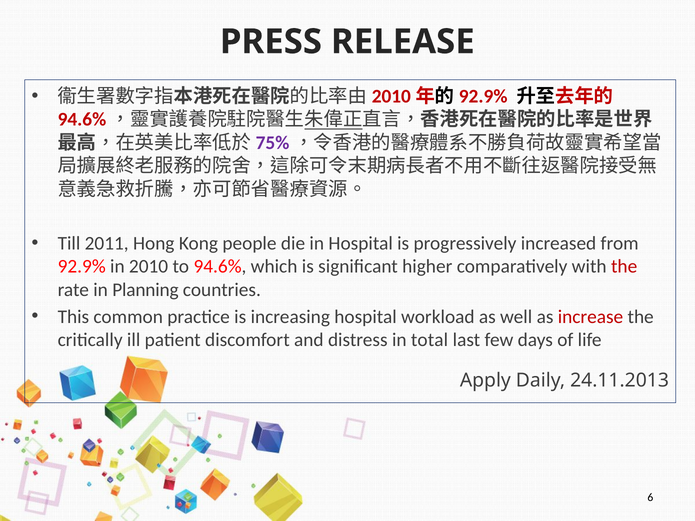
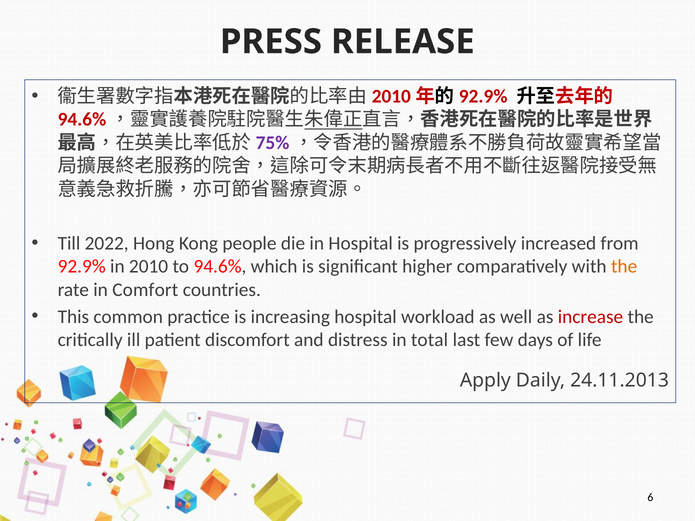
2011: 2011 -> 2022
the at (624, 267) colour: red -> orange
Planning: Planning -> Comfort
